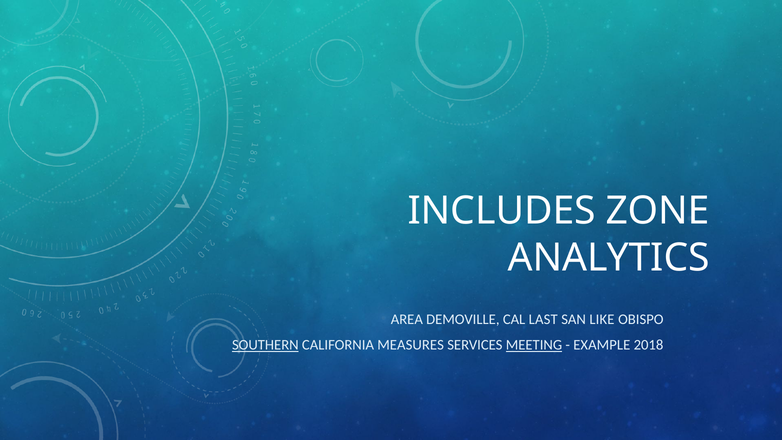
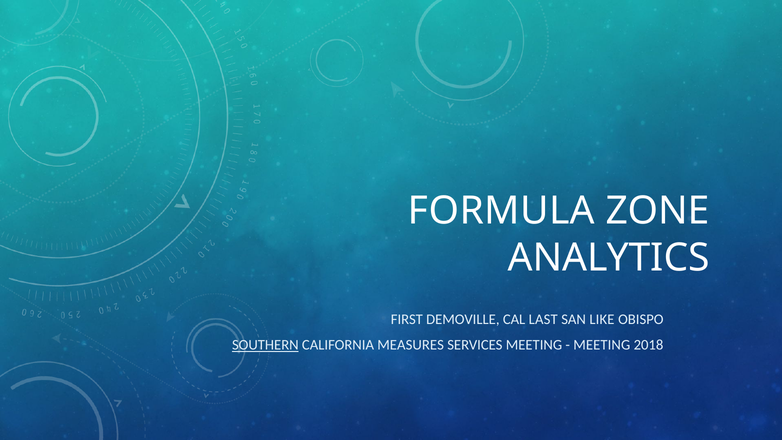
INCLUDES: INCLUDES -> FORMULA
AREA: AREA -> FIRST
MEETING at (534, 345) underline: present -> none
EXAMPLE at (602, 345): EXAMPLE -> MEETING
